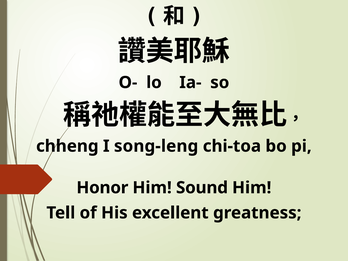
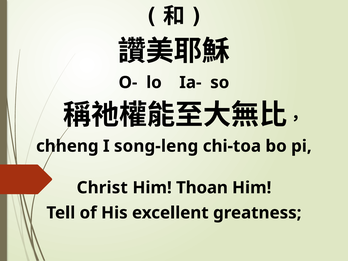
Honor: Honor -> Christ
Sound: Sound -> Thoan
